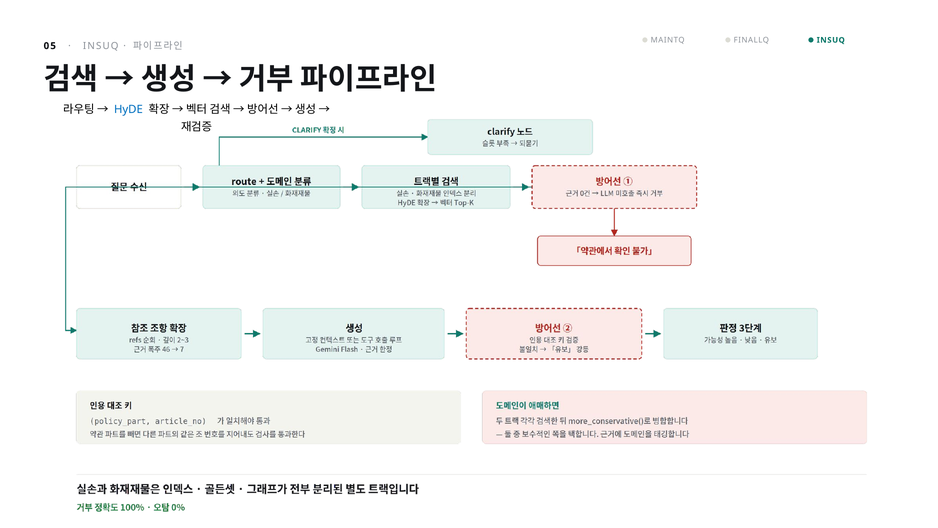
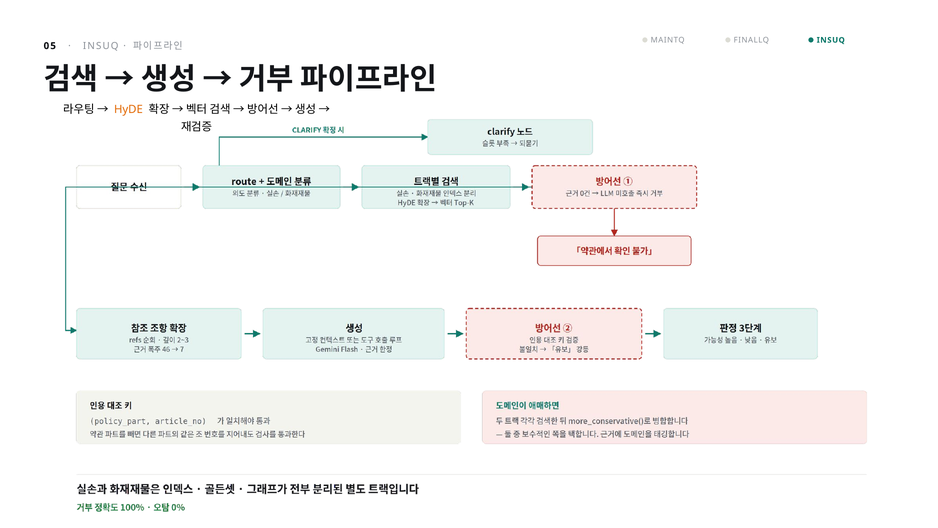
HyDE colour: blue -> orange
